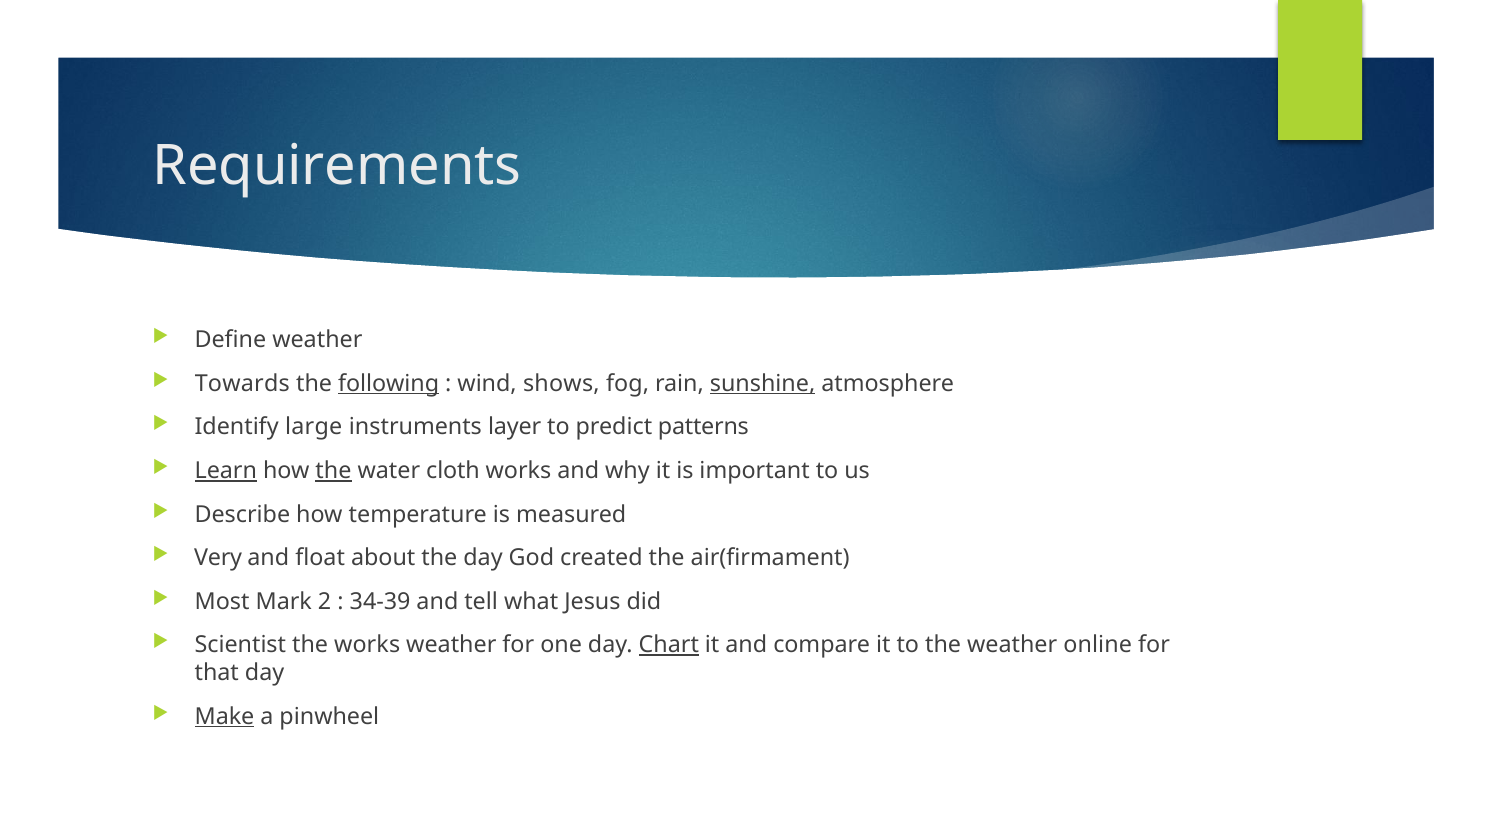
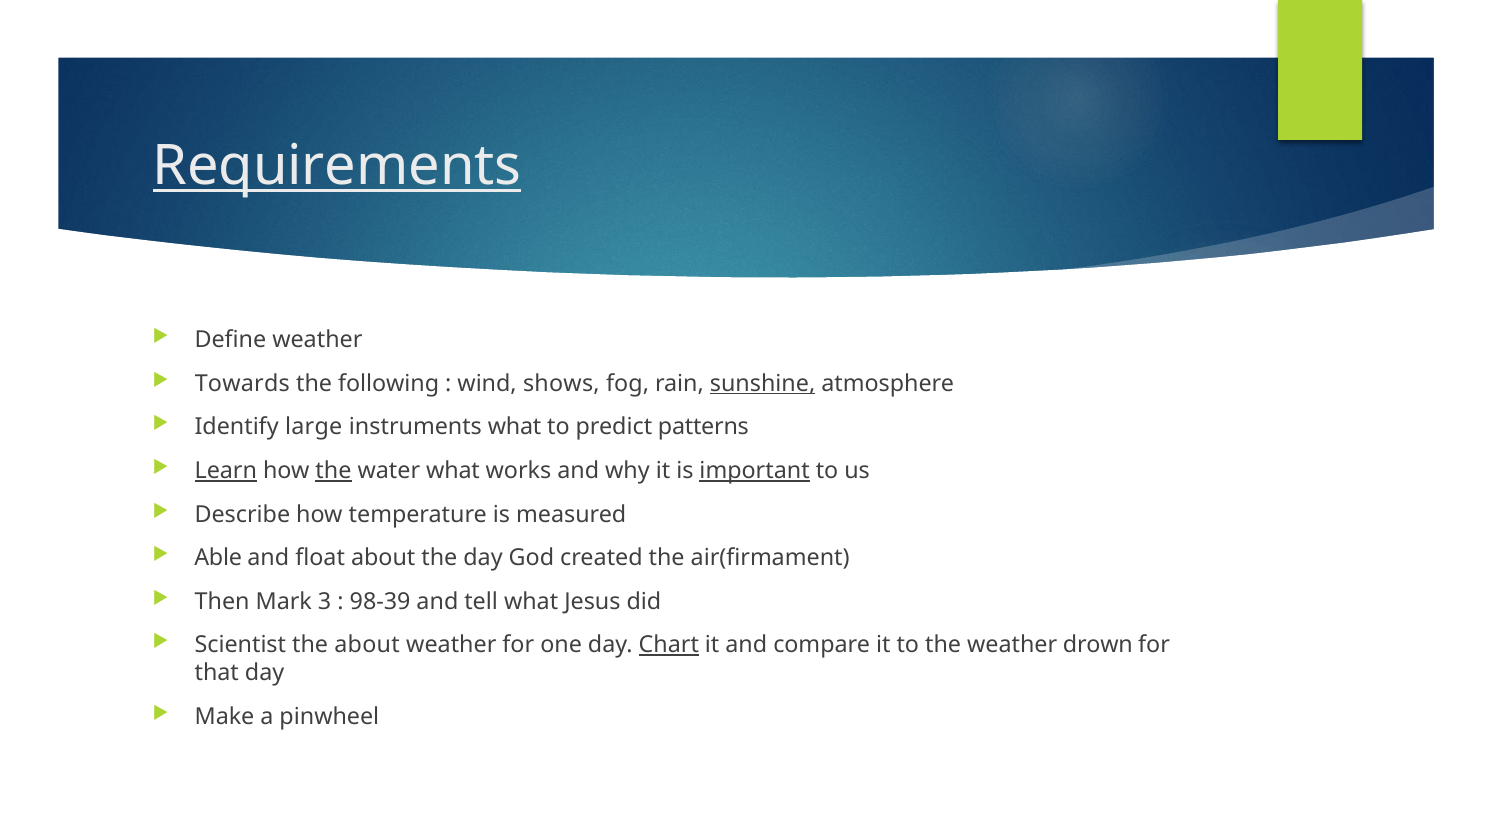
Requirements underline: none -> present
following underline: present -> none
instruments layer: layer -> what
water cloth: cloth -> what
important underline: none -> present
Very: Very -> Able
Most: Most -> Then
2: 2 -> 3
34-39: 34-39 -> 98-39
the works: works -> about
online: online -> drown
Make underline: present -> none
